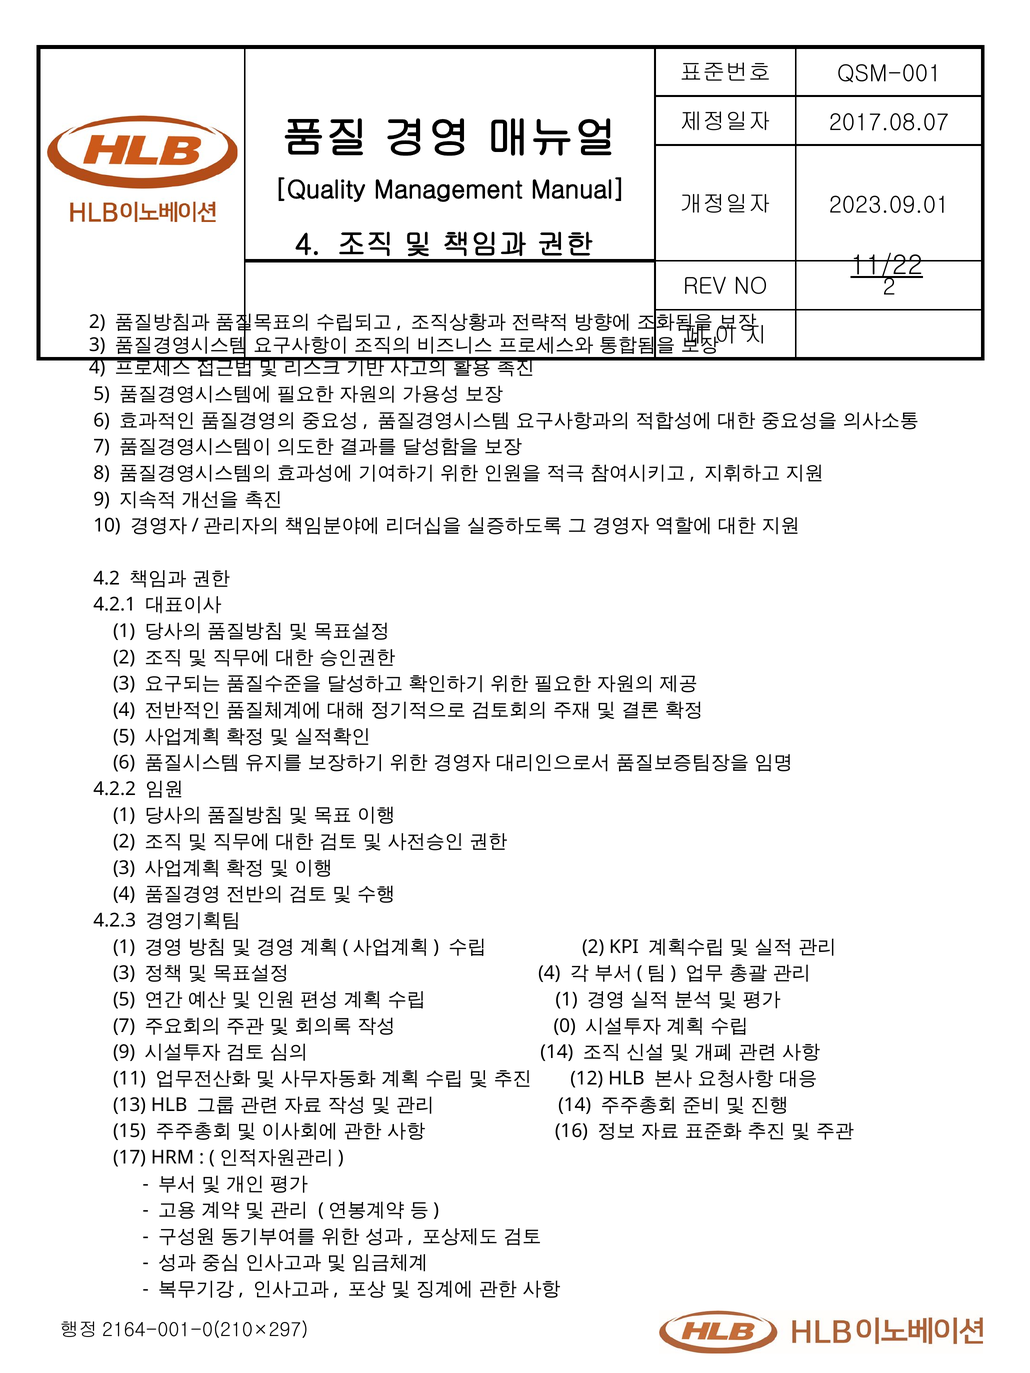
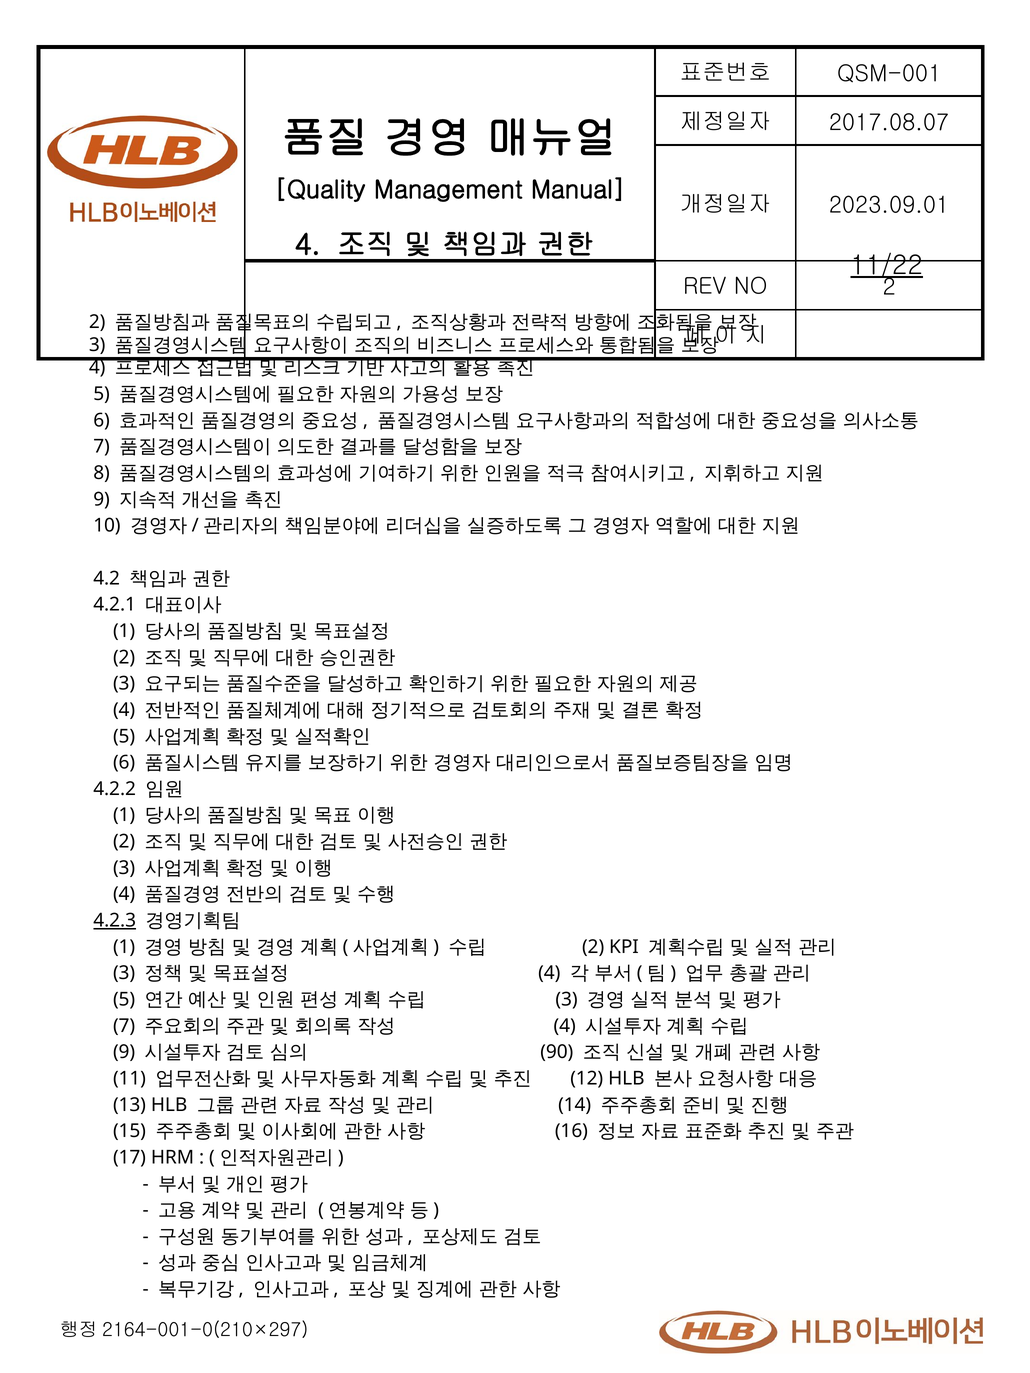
4.2.3 underline: none -> present
1 at (567, 1000): 1 -> 3
0 at (565, 1026): 0 -> 4
14 at (557, 1052): 14 -> 90
